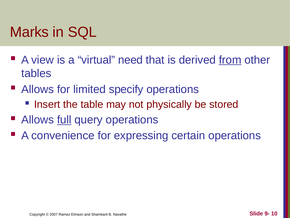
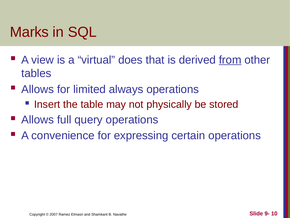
need: need -> does
specify: specify -> always
full underline: present -> none
